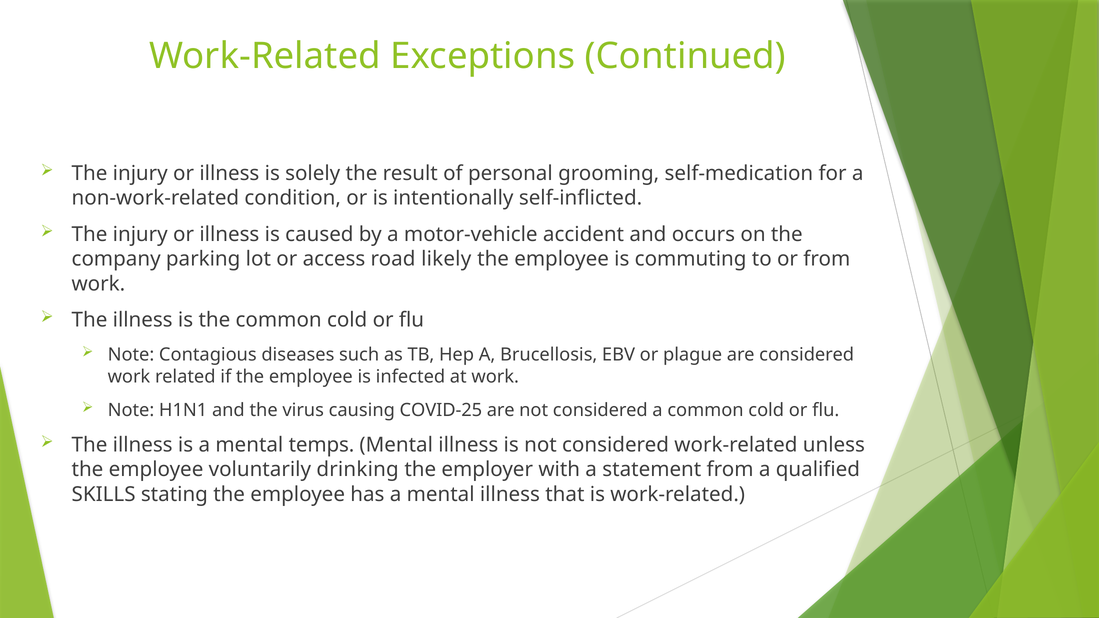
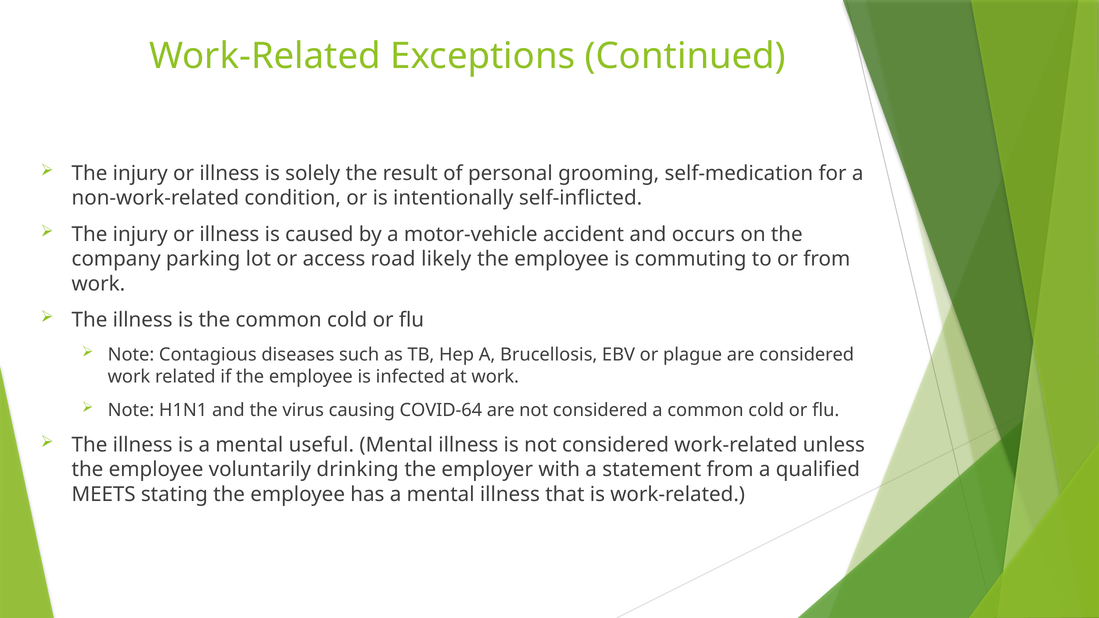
COVID-25: COVID-25 -> COVID-64
temps: temps -> useful
SKILLS: SKILLS -> MEETS
